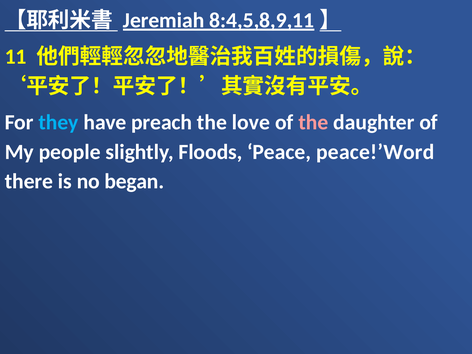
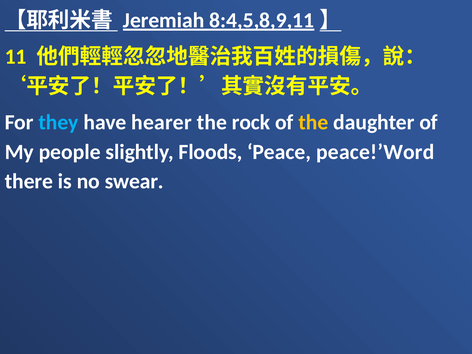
preach: preach -> hearer
love: love -> rock
the at (313, 122) colour: pink -> yellow
began: began -> swear
